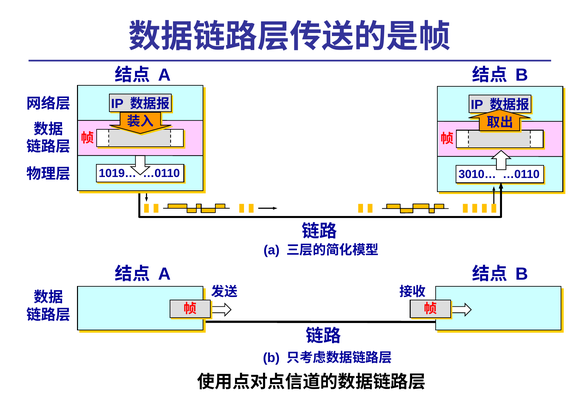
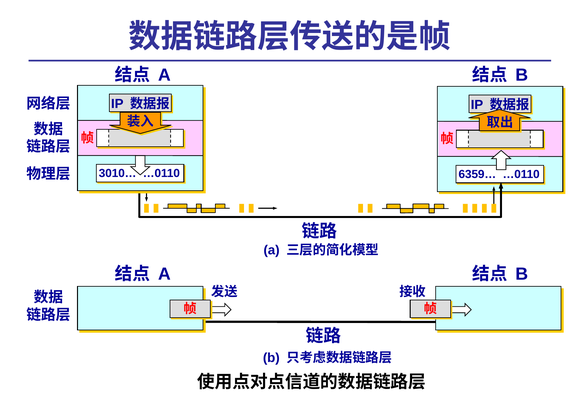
1019…: 1019… -> 3010…
3010…: 3010… -> 6359…
